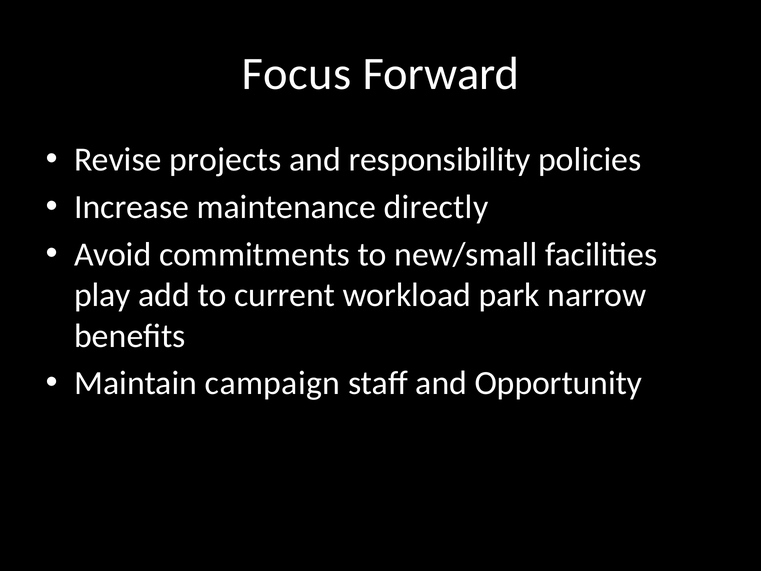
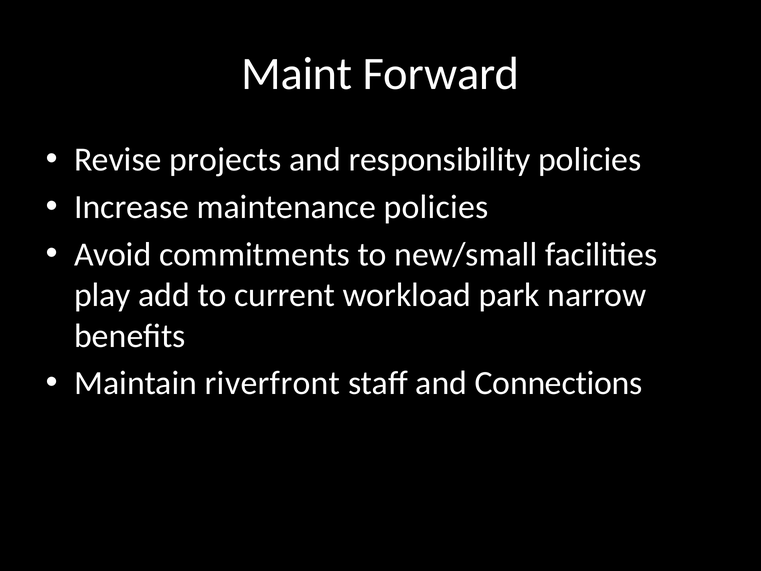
Focus: Focus -> Maint
maintenance directly: directly -> policies
campaign: campaign -> riverfront
Opportunity: Opportunity -> Connections
